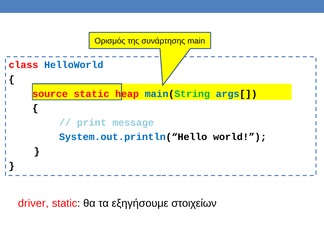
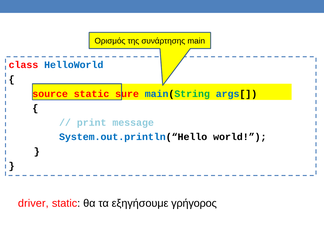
heap: heap -> sure
στοιχείων: στοιχείων -> γρήγορος
